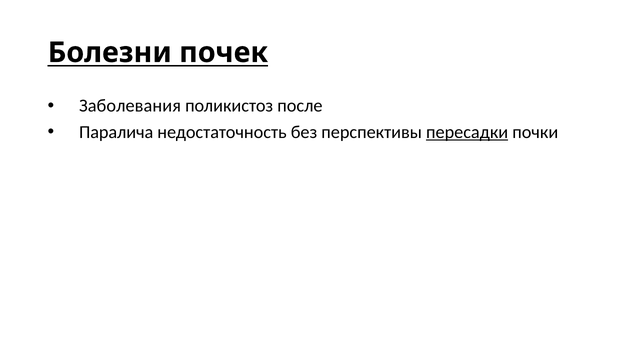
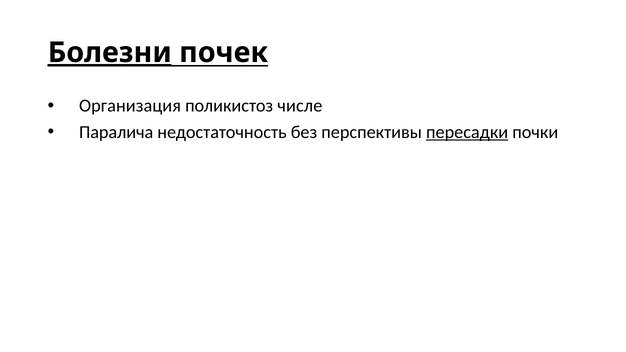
Болезни underline: none -> present
Заболевания: Заболевания -> Организация
после: после -> числе
